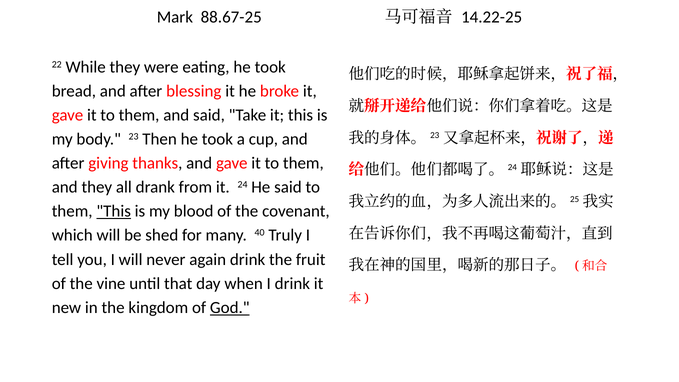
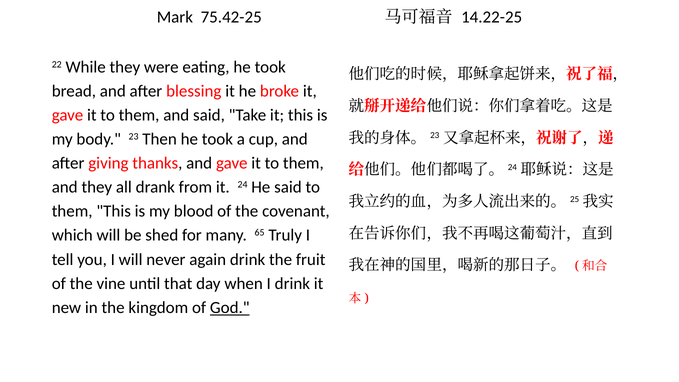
88.67-25: 88.67-25 -> 75.42-25
This at (114, 211) underline: present -> none
40: 40 -> 65
